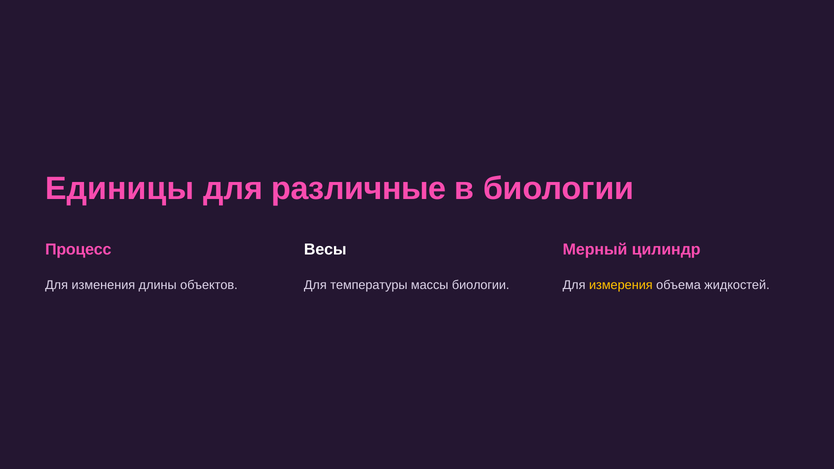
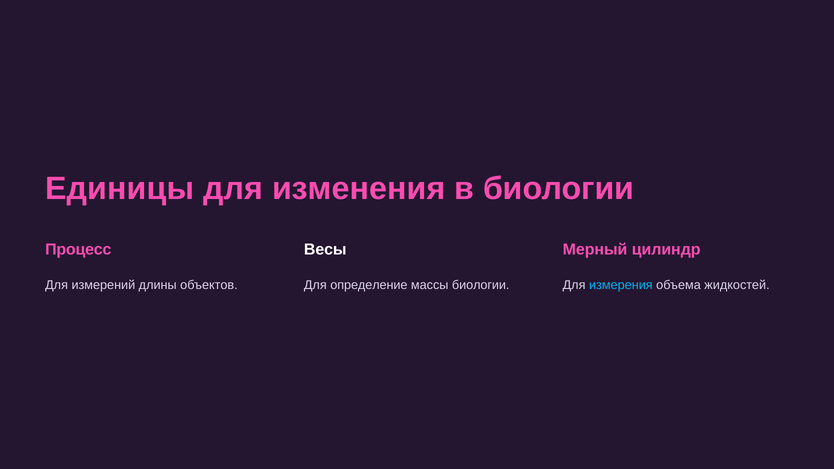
различные: различные -> изменения
изменения: изменения -> измерений
температуры: температуры -> определение
измерения colour: yellow -> light blue
